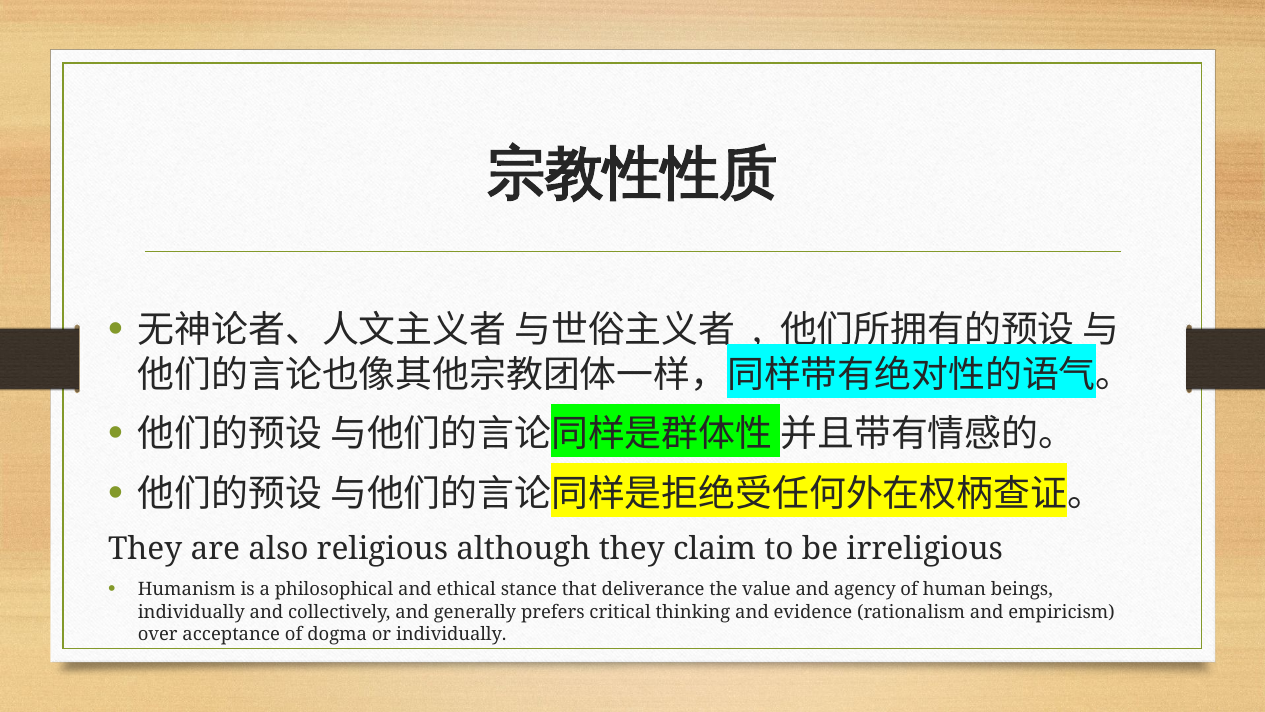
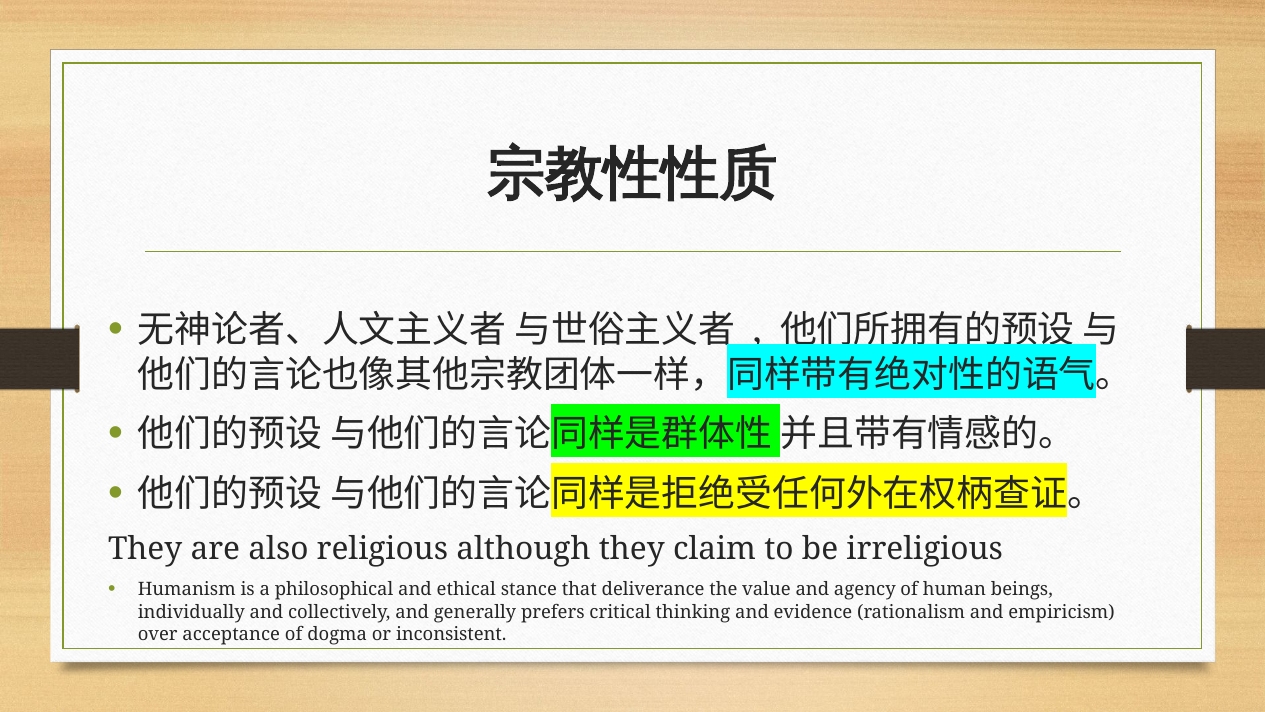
or individually: individually -> inconsistent
